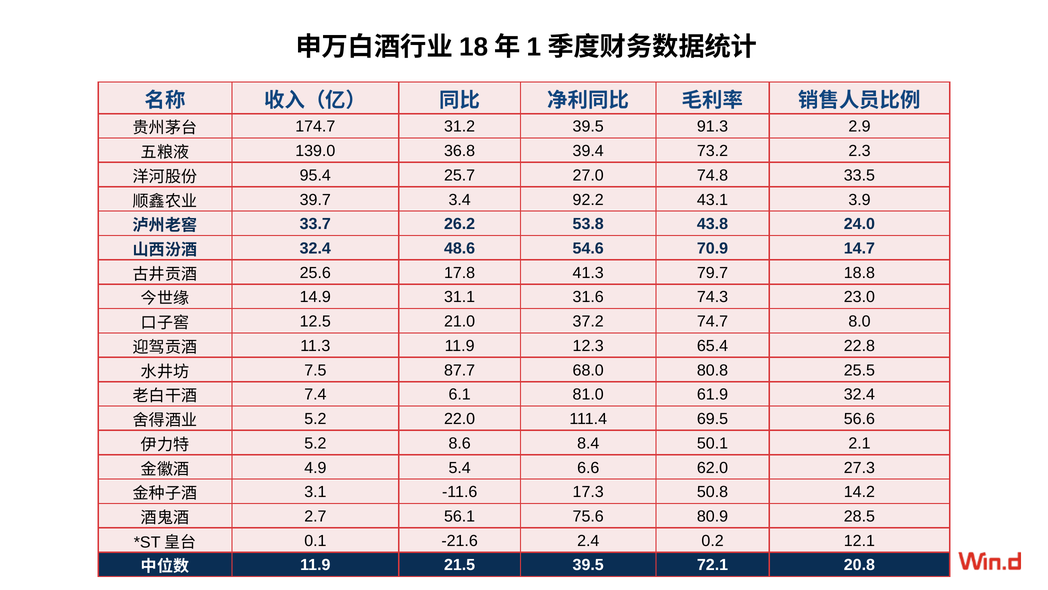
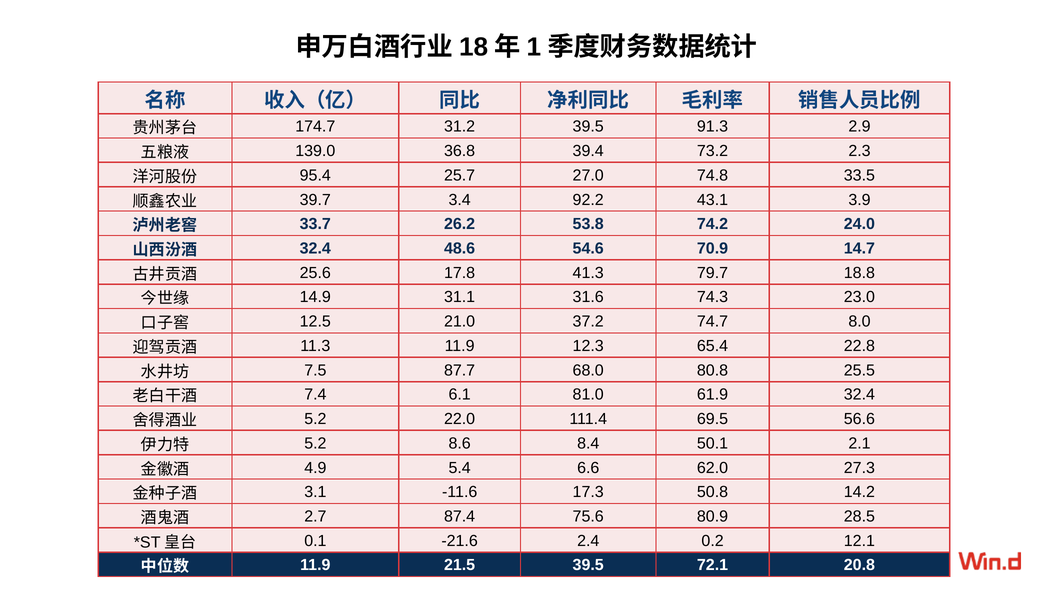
43.8: 43.8 -> 74.2
56.1: 56.1 -> 87.4
